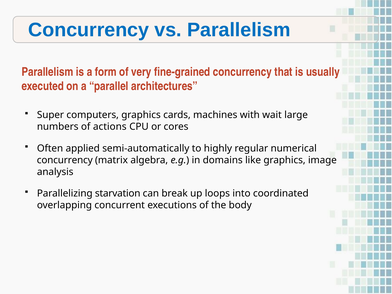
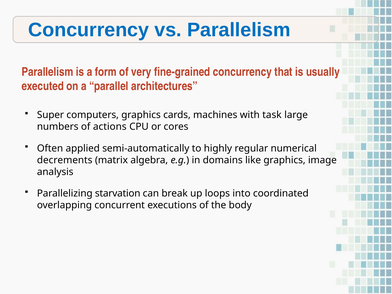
wait: wait -> task
concurrency at (65, 160): concurrency -> decrements
